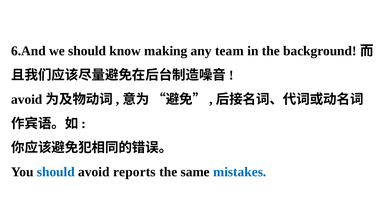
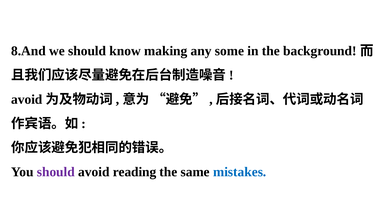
6.And: 6.And -> 8.And
team: team -> some
should at (56, 172) colour: blue -> purple
reports: reports -> reading
